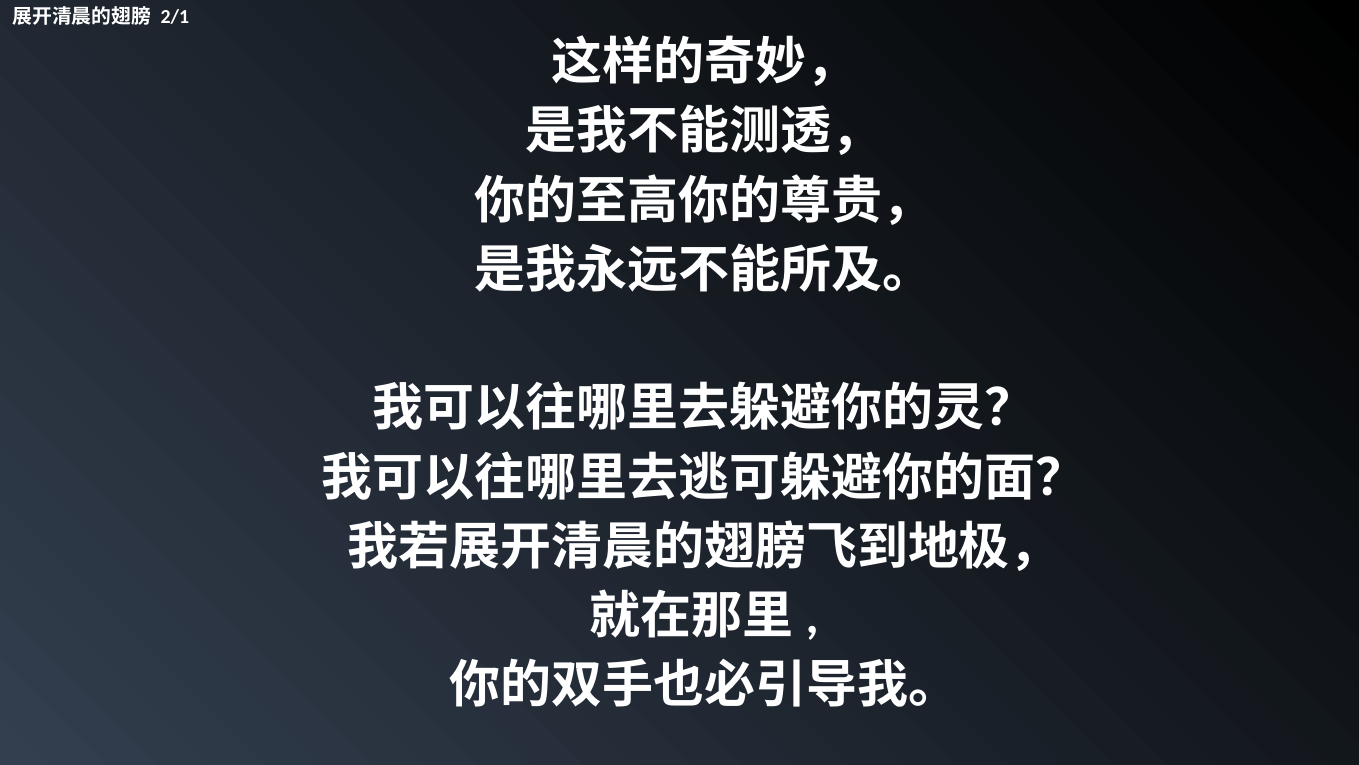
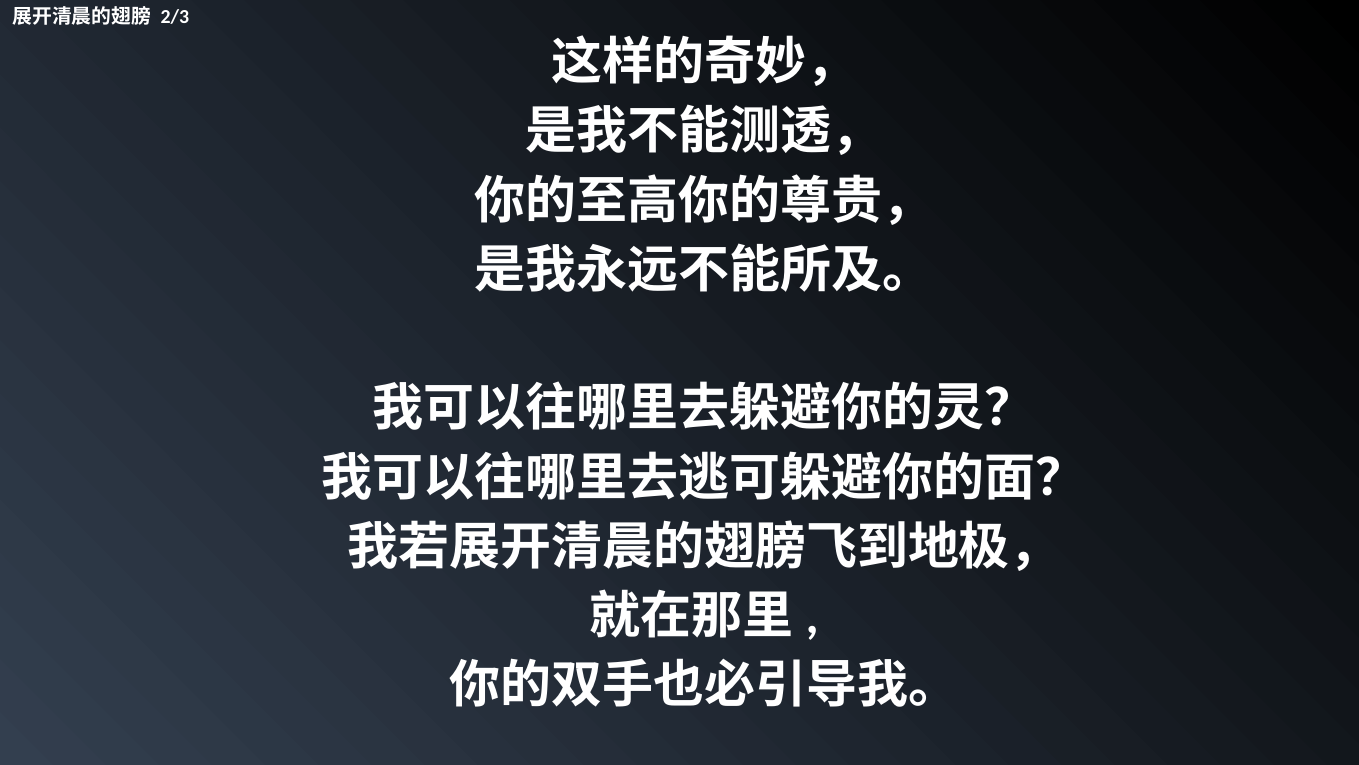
2/1: 2/1 -> 2/3
